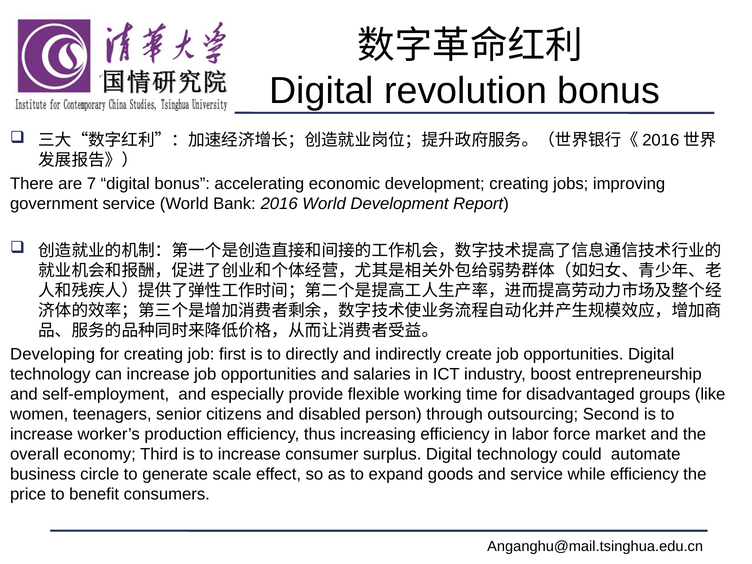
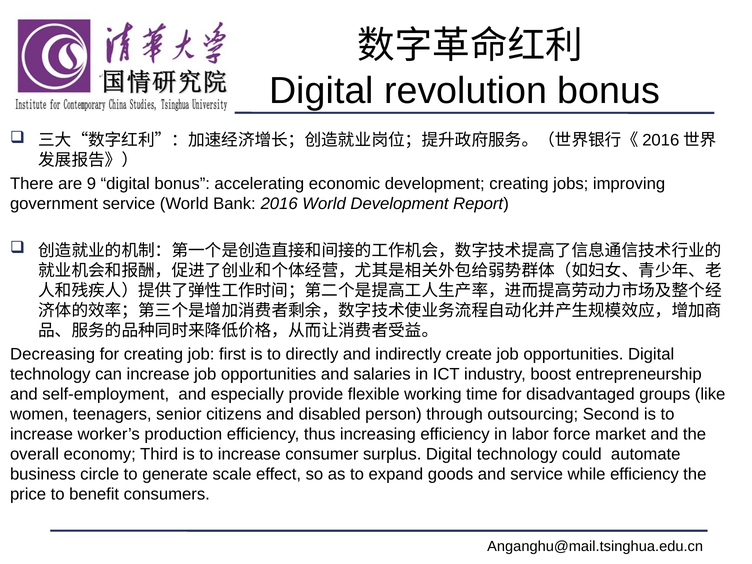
7: 7 -> 9
Developing: Developing -> Decreasing
